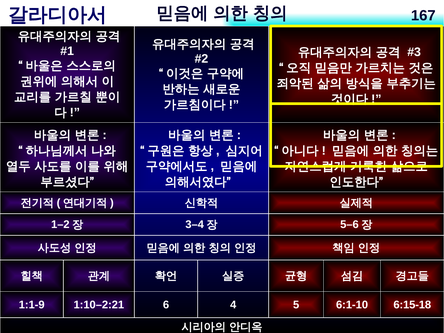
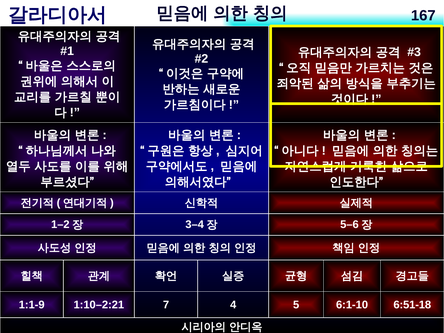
6: 6 -> 7
6:15-18: 6:15-18 -> 6:51-18
